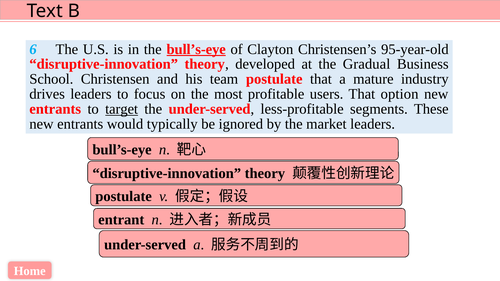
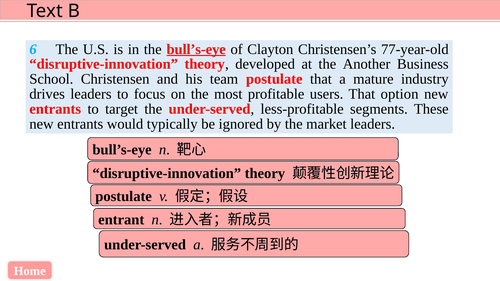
95-year-old: 95-year-old -> 77-year-old
Gradual: Gradual -> Another
target underline: present -> none
